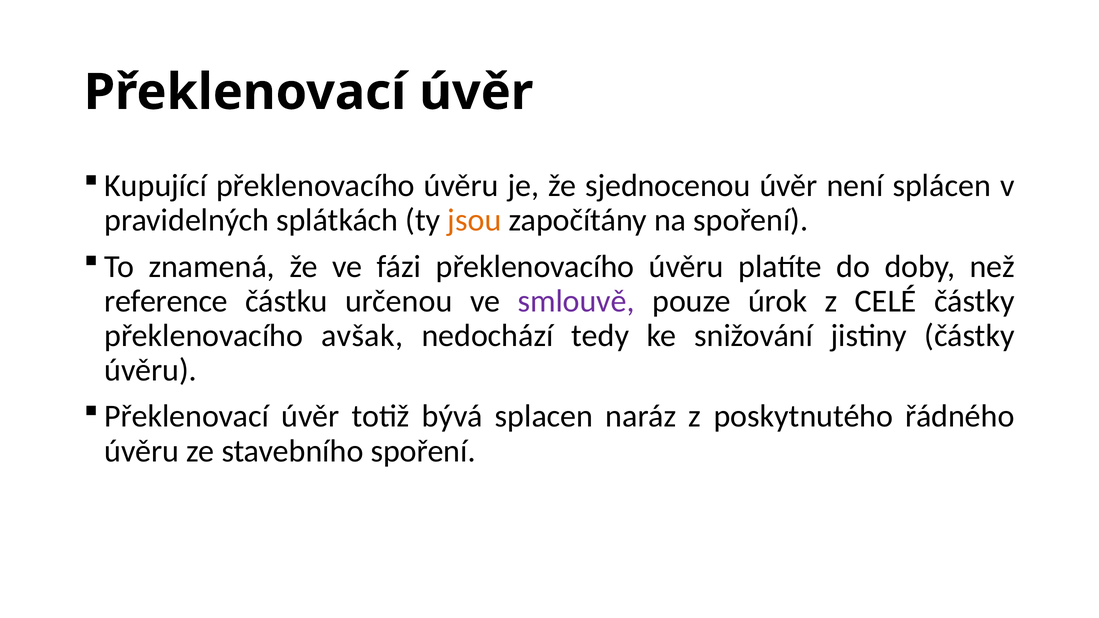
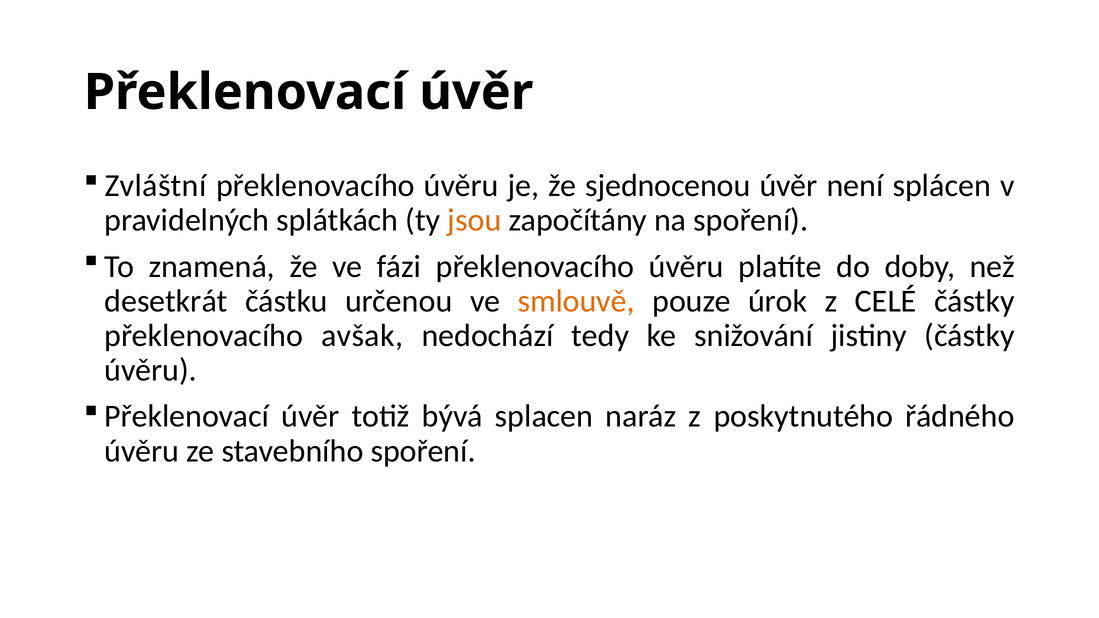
Kupující: Kupující -> Zvláštní
reference: reference -> desetkrát
smlouvě colour: purple -> orange
